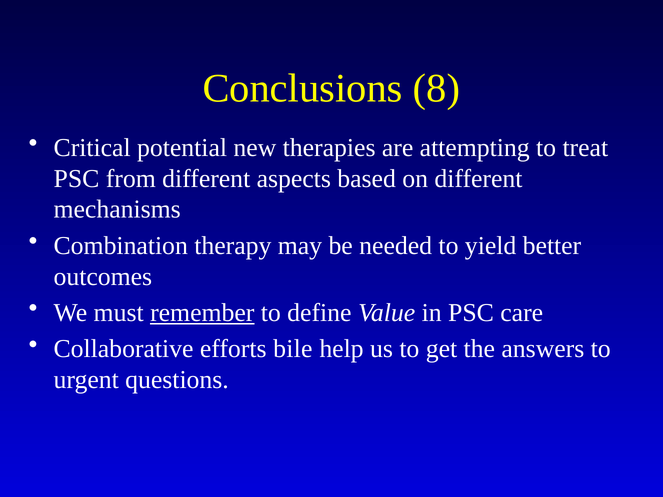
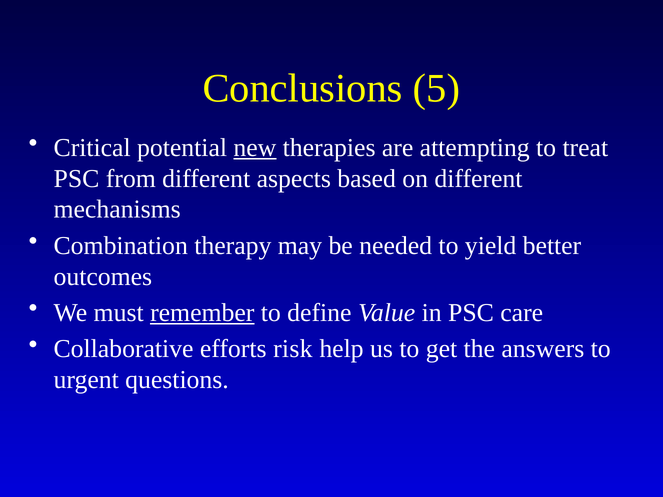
8: 8 -> 5
new underline: none -> present
bile: bile -> risk
